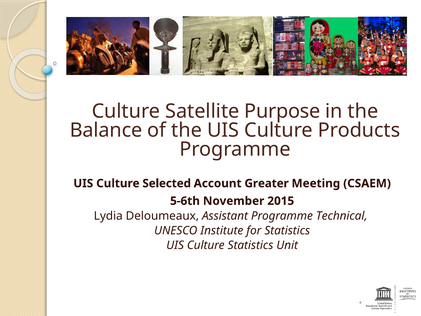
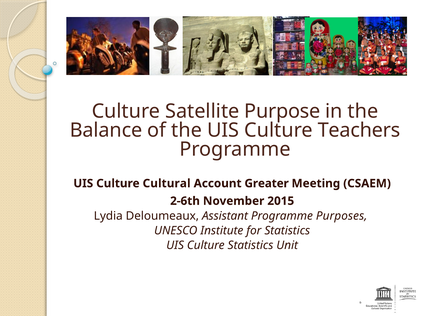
Products: Products -> Teachers
Selected: Selected -> Cultural
5-6th: 5-6th -> 2-6th
Technical: Technical -> Purposes
